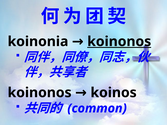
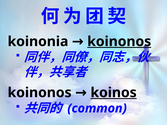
koinos underline: none -> present
